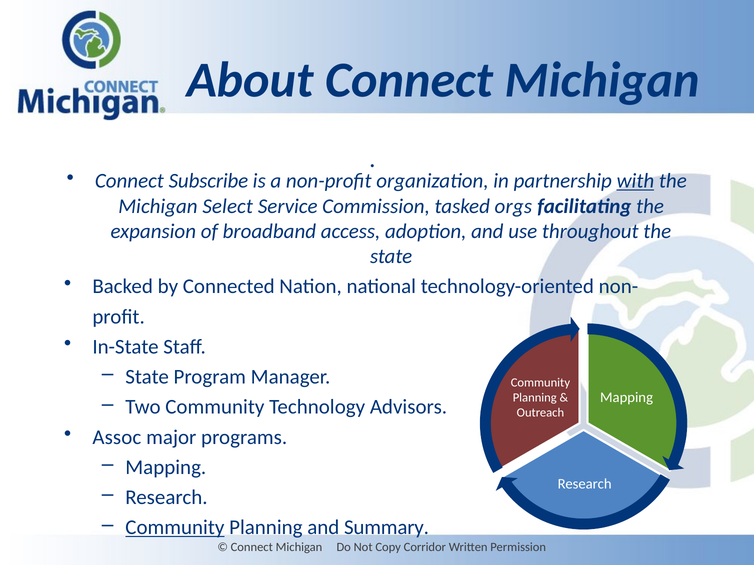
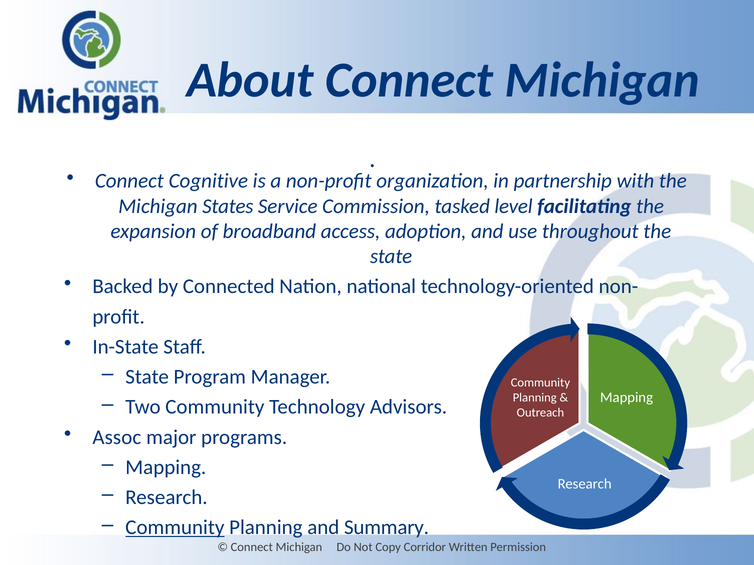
Subscribe: Subscribe -> Cognitive
with underline: present -> none
Select: Select -> States
orgs: orgs -> level
